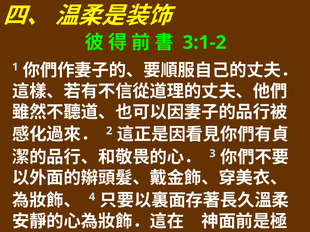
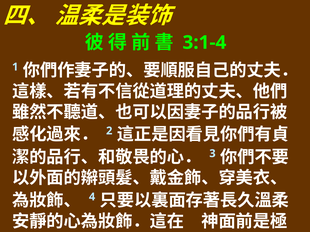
3:1-2: 3:1-2 -> 3:1-4
